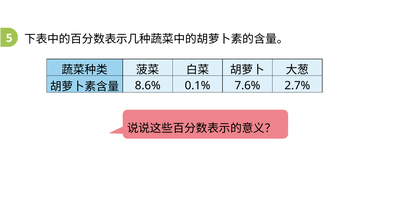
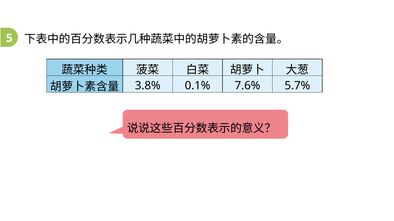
8.6%: 8.6% -> 3.8%
2.7%: 2.7% -> 5.7%
